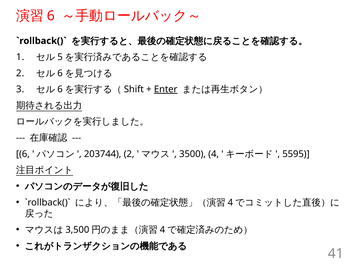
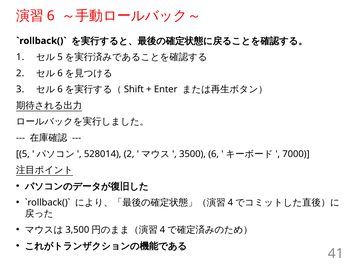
Enter underline: present -> none
6 at (23, 154): 6 -> 5
203744: 203744 -> 528014
3500 4: 4 -> 6
5595: 5595 -> 7000
